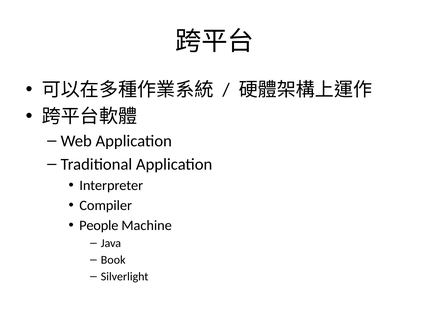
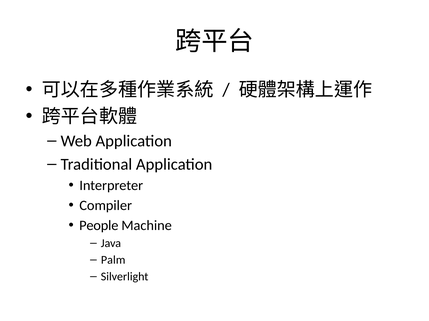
Book: Book -> Palm
